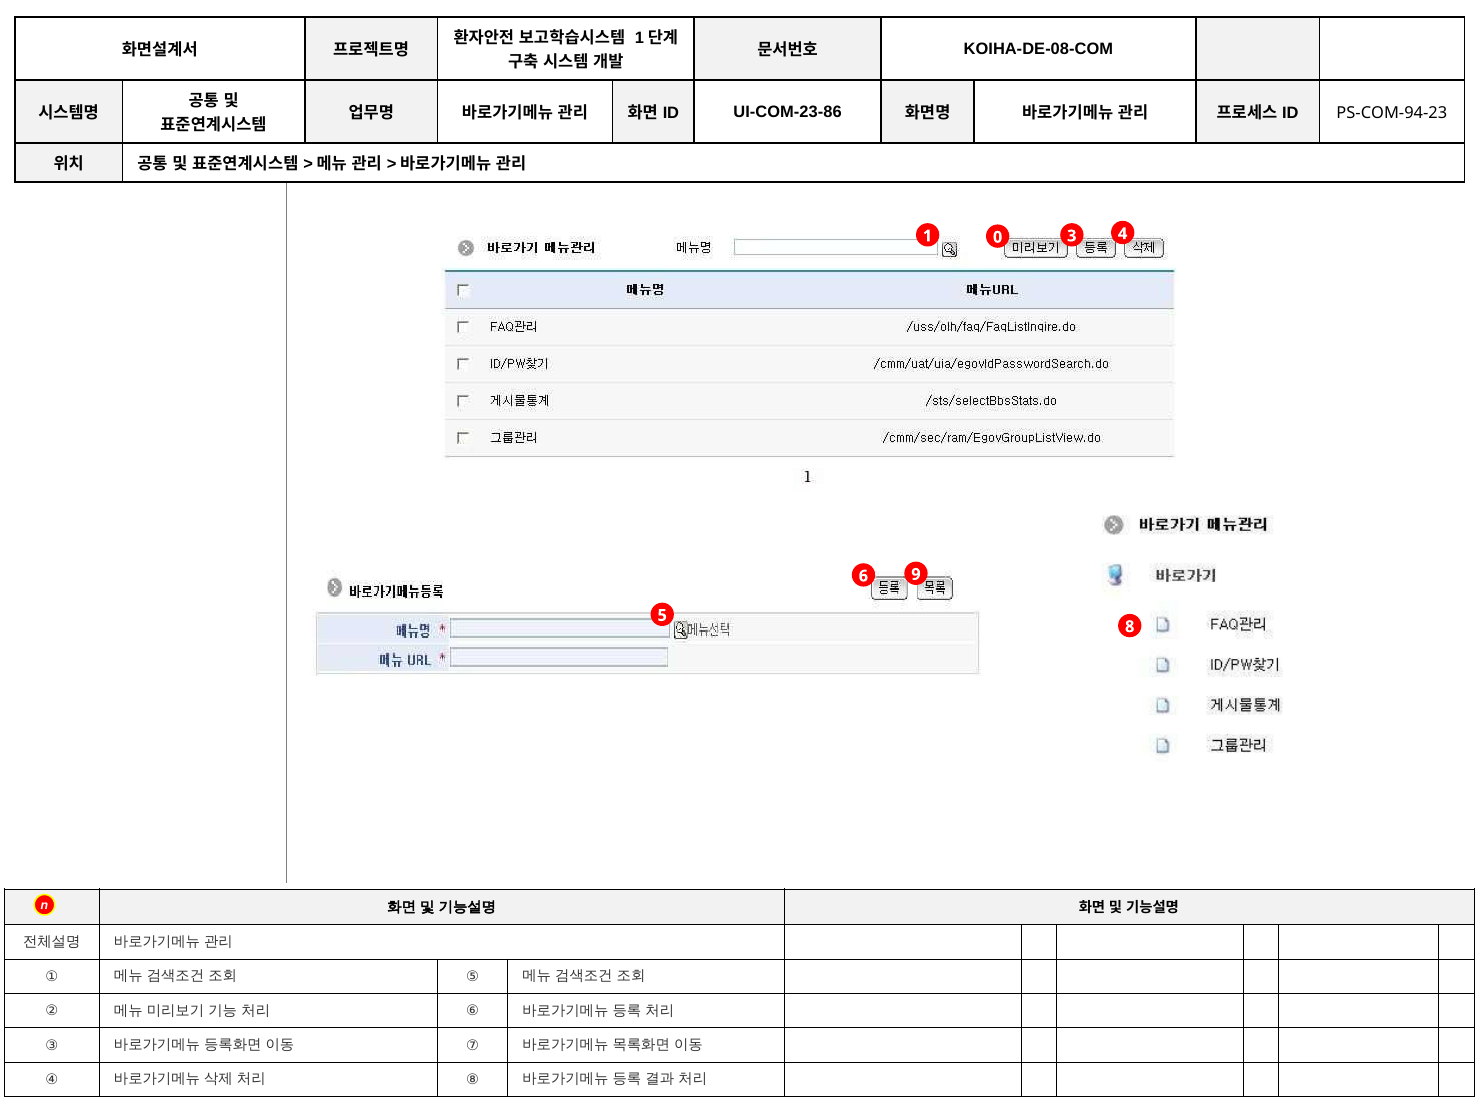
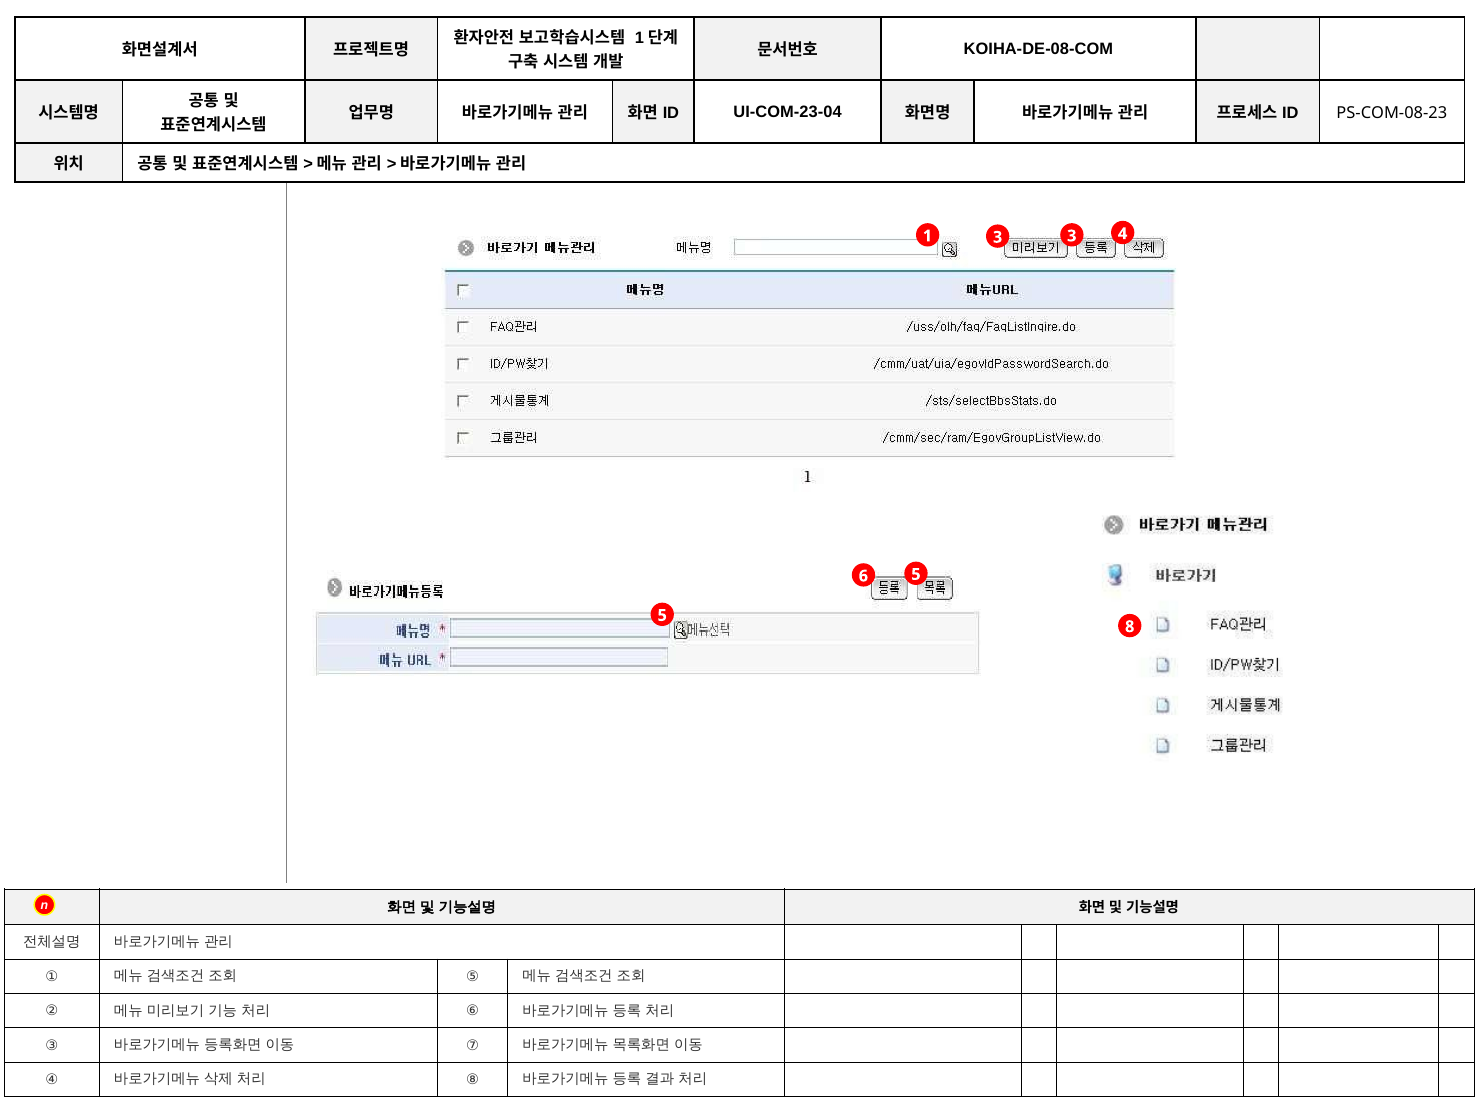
UI-COM-23-86: UI-COM-23-86 -> UI-COM-23-04
PS-COM-94-23: PS-COM-94-23 -> PS-COM-08-23
1 0: 0 -> 3
6 9: 9 -> 5
